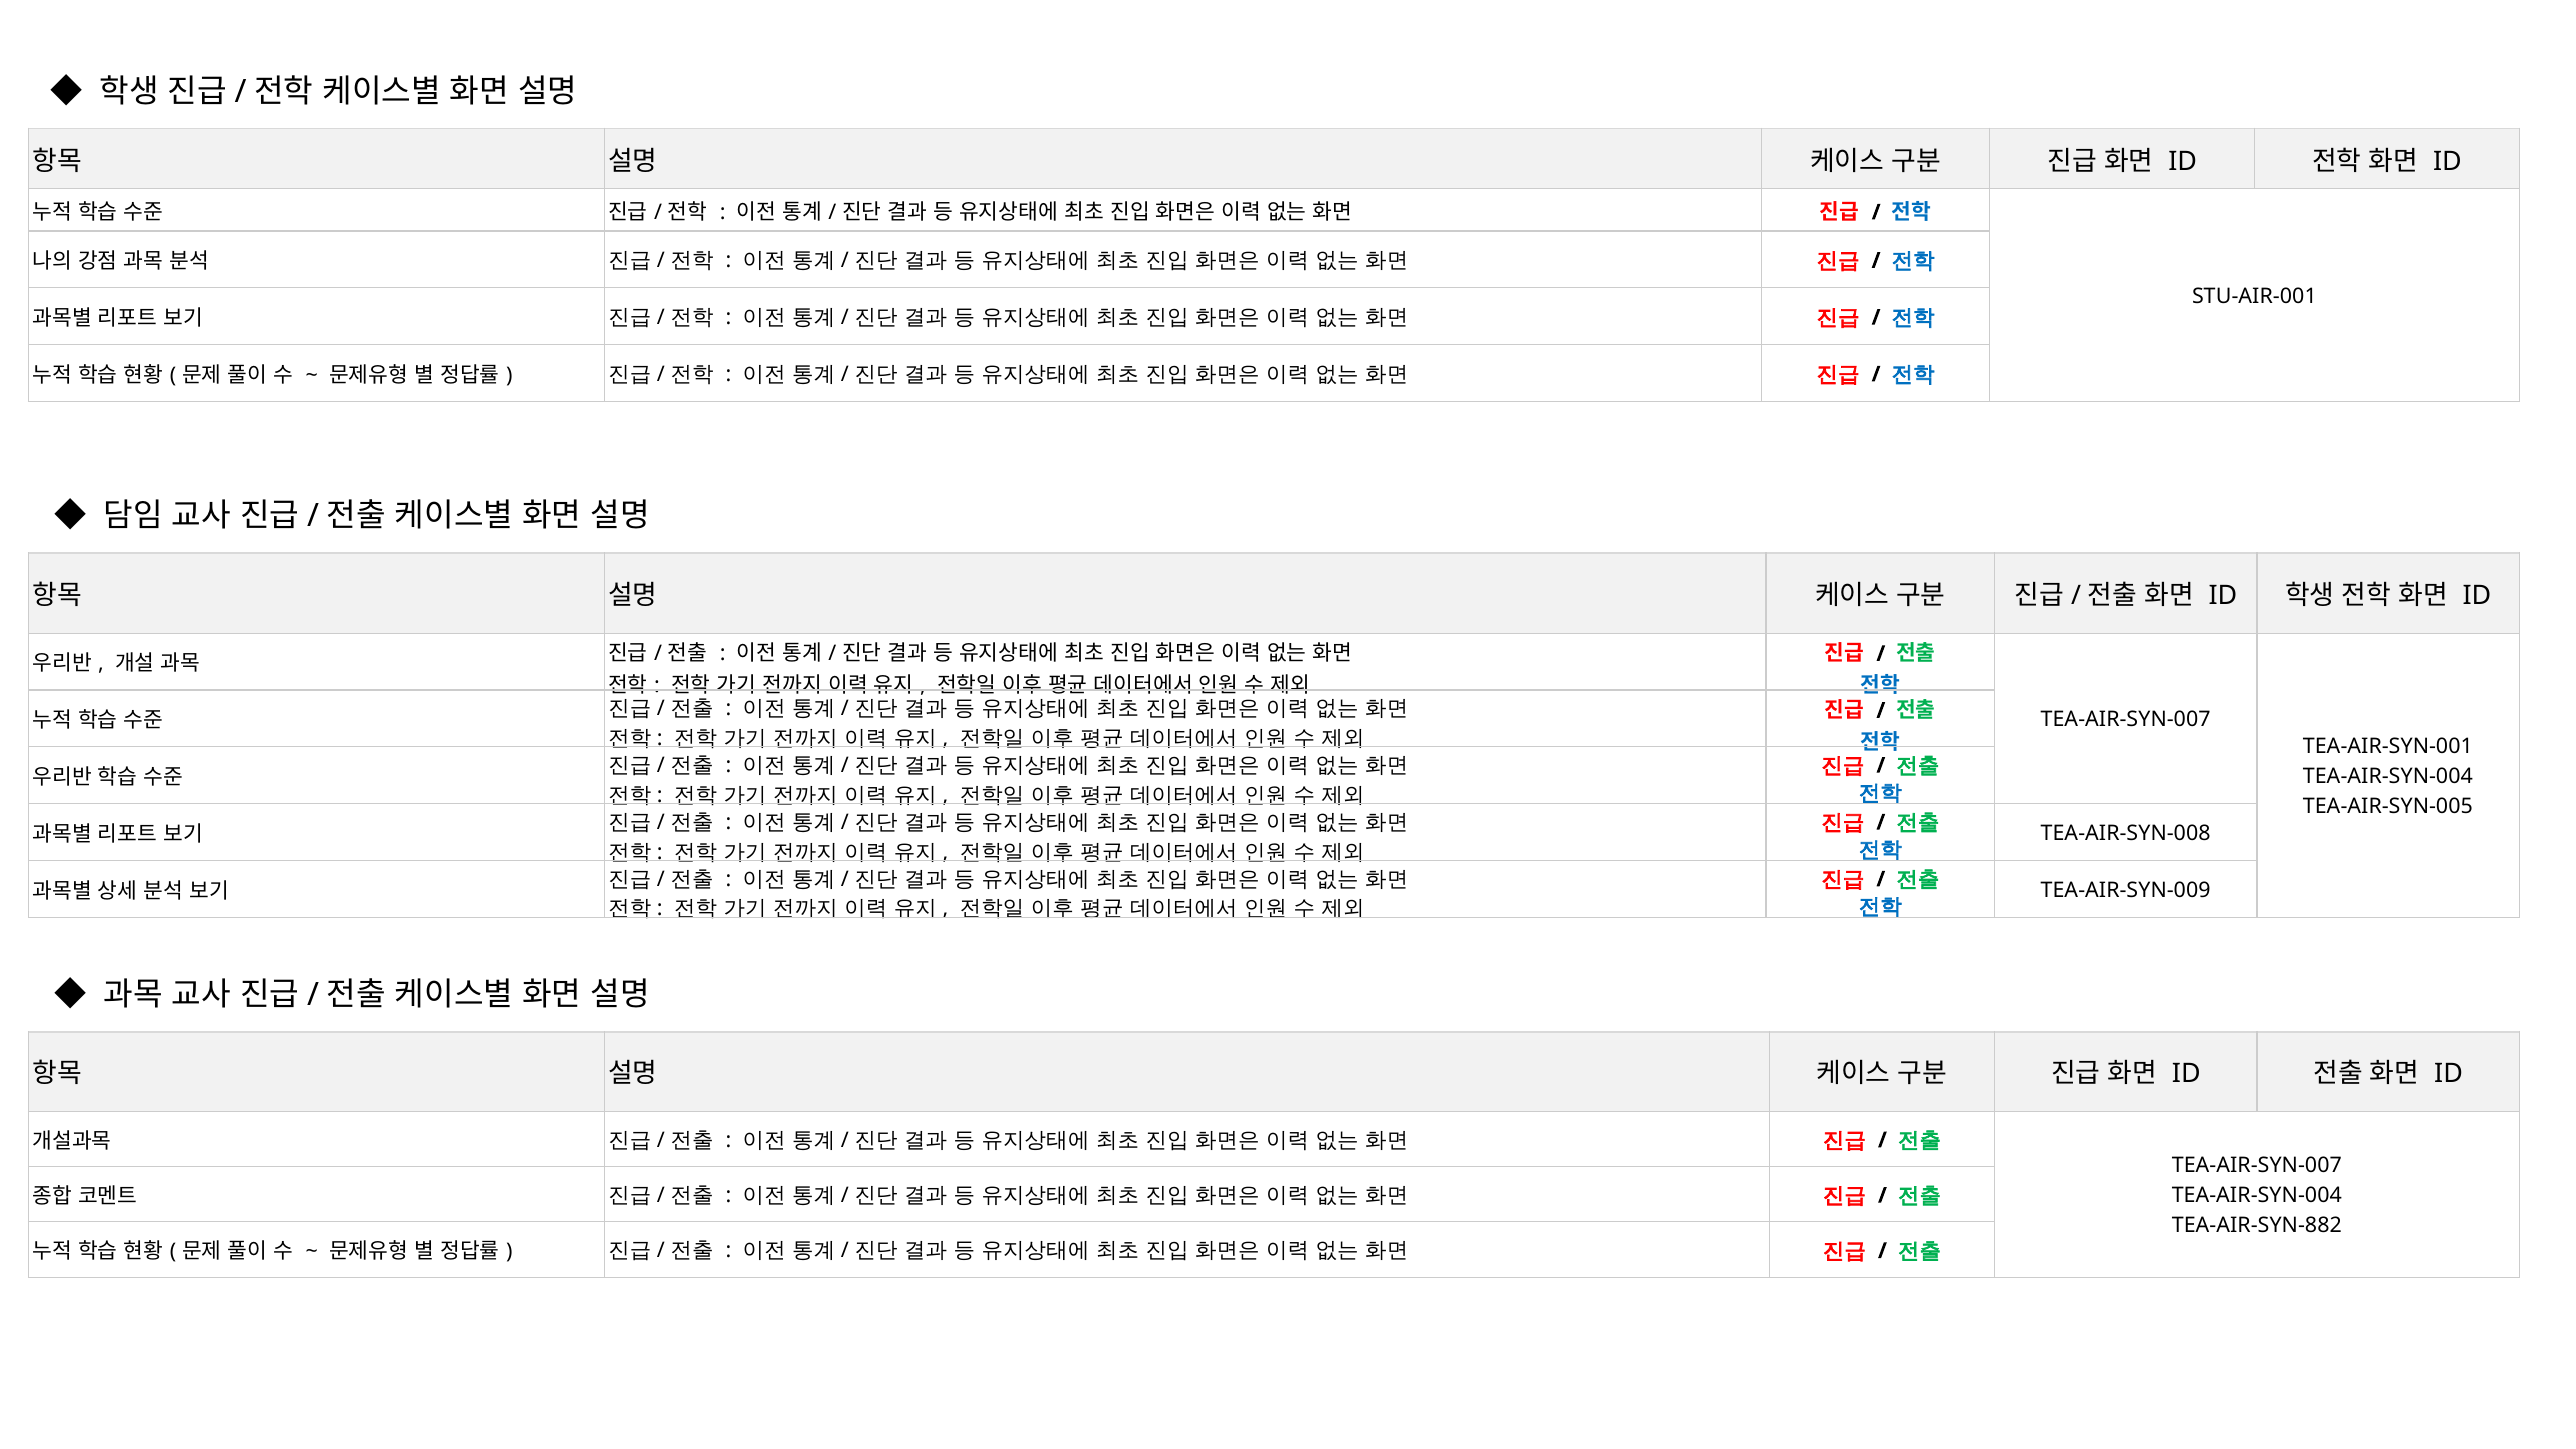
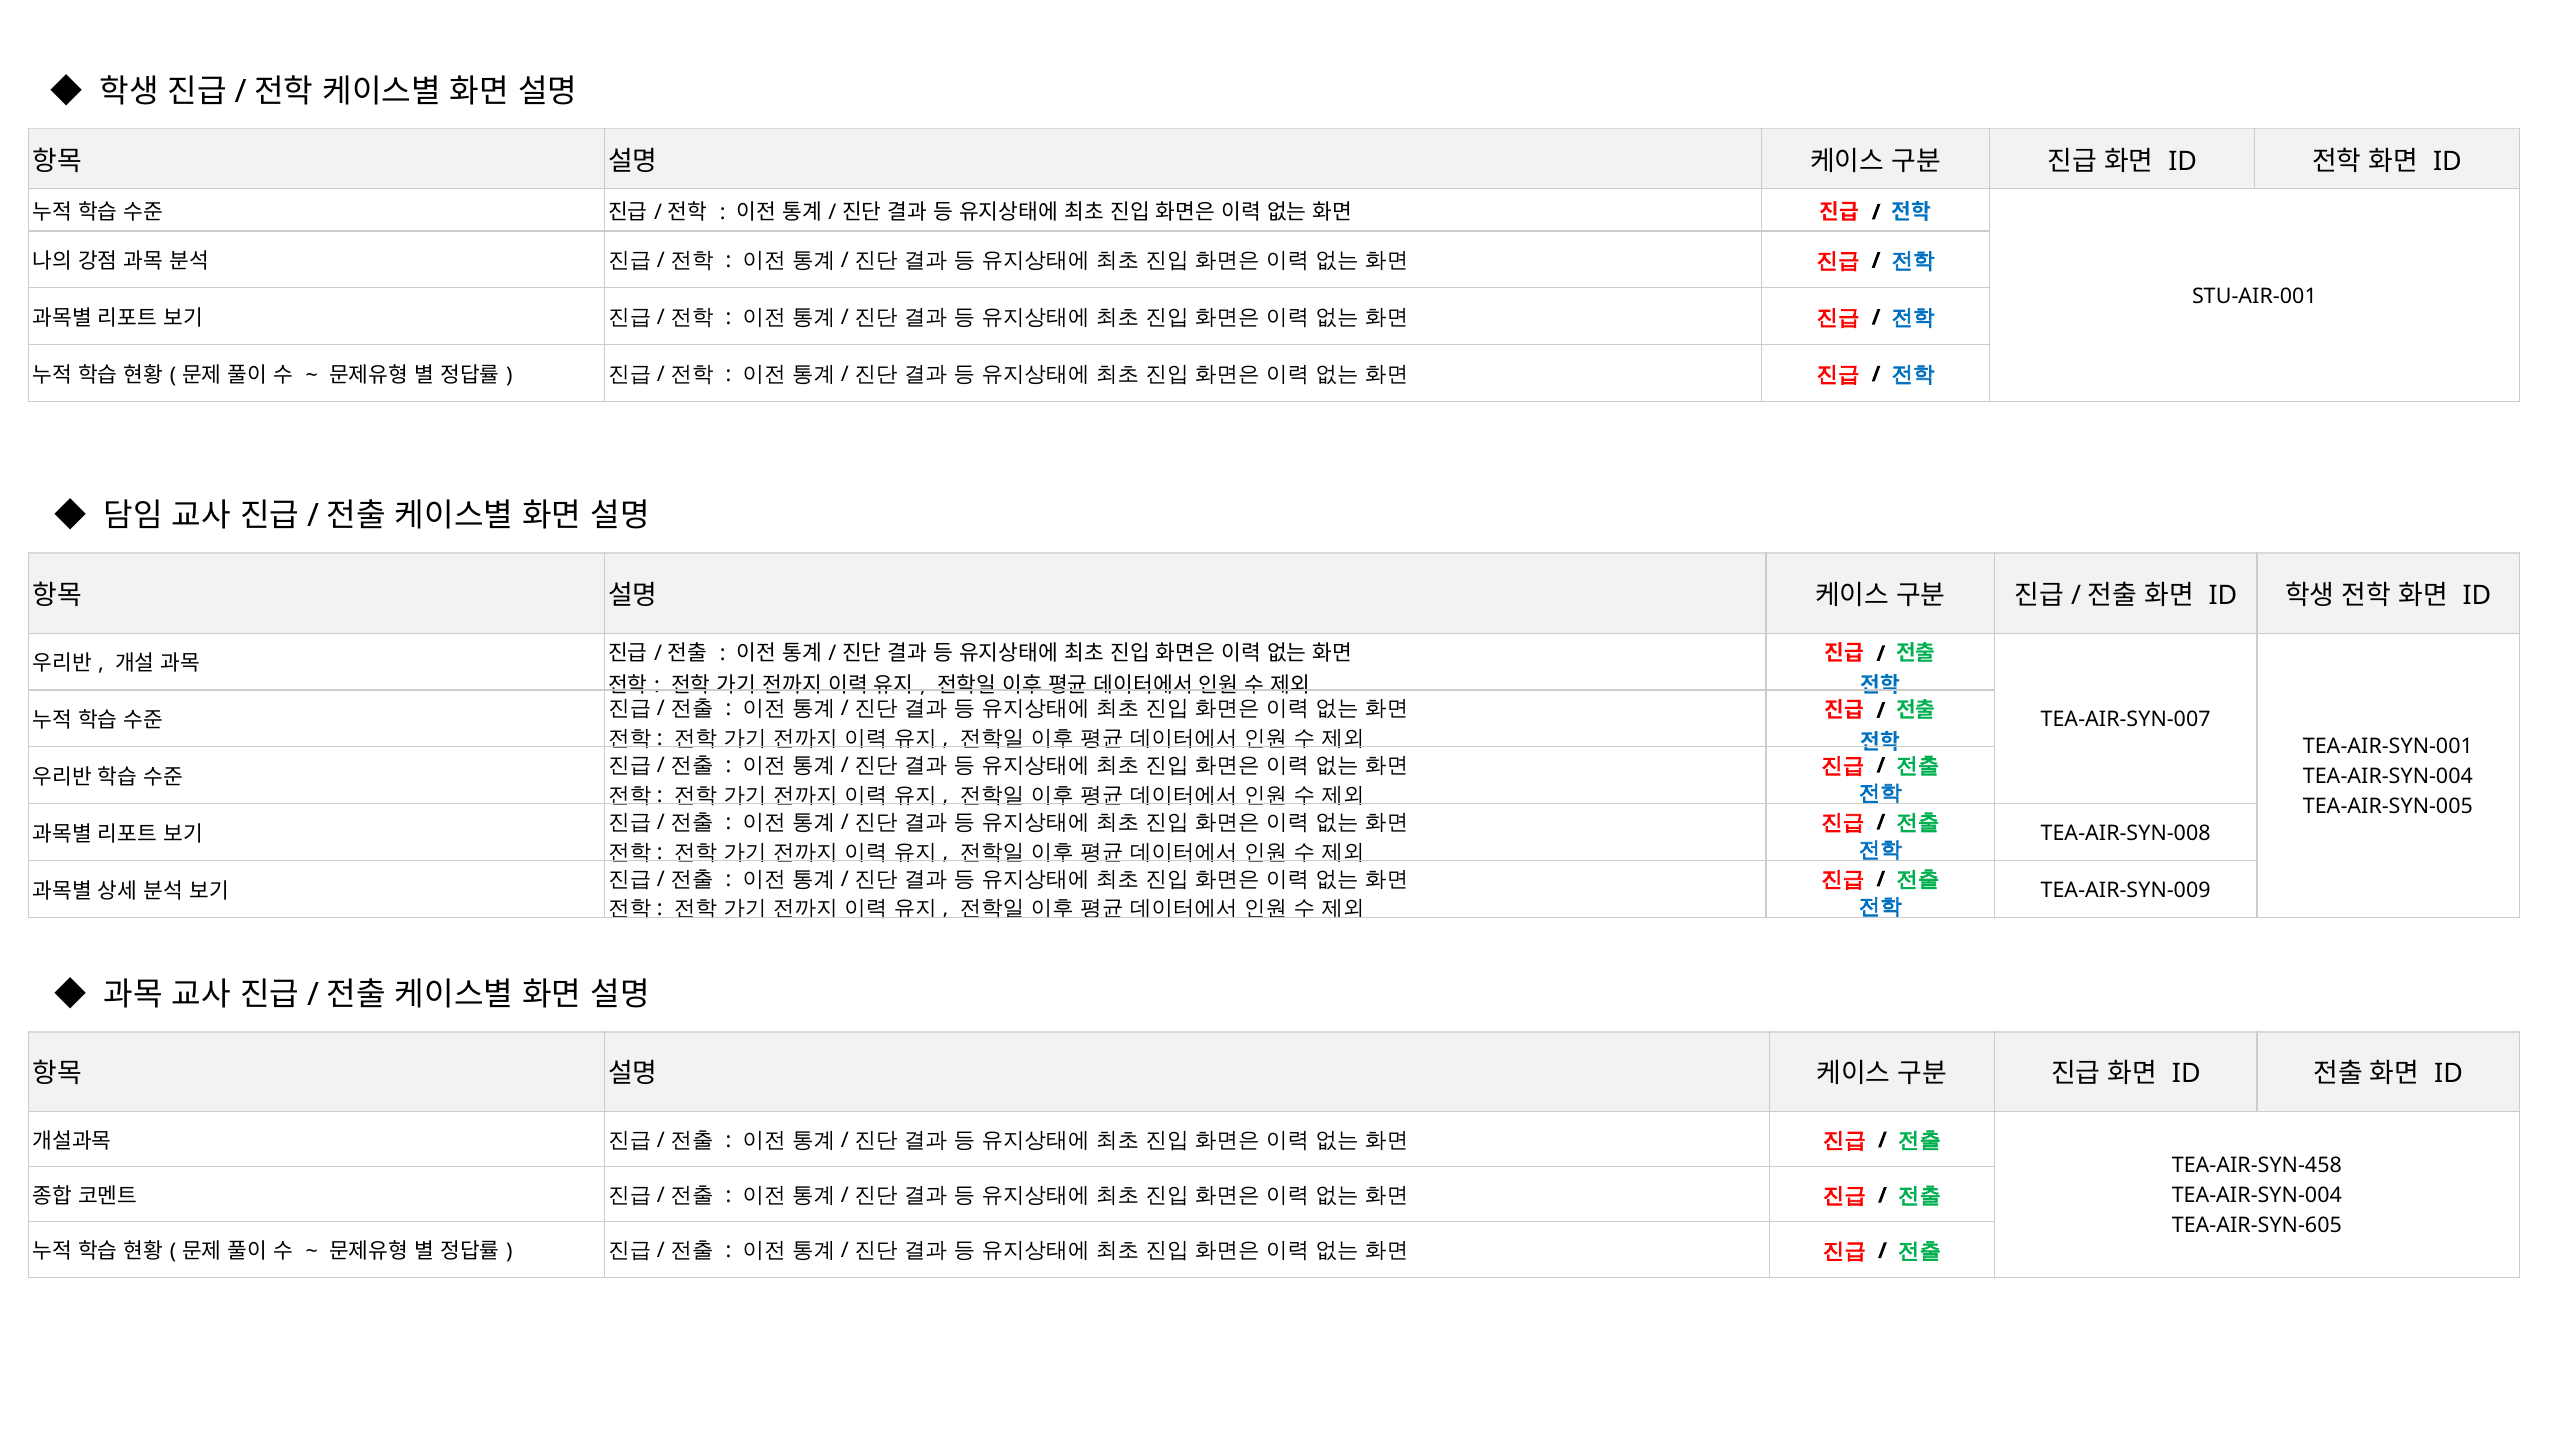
TEA-AIR-SYN-007 at (2257, 1166): TEA-AIR-SYN-007 -> TEA-AIR-SYN-458
TEA-AIR-SYN-882: TEA-AIR-SYN-882 -> TEA-AIR-SYN-605
